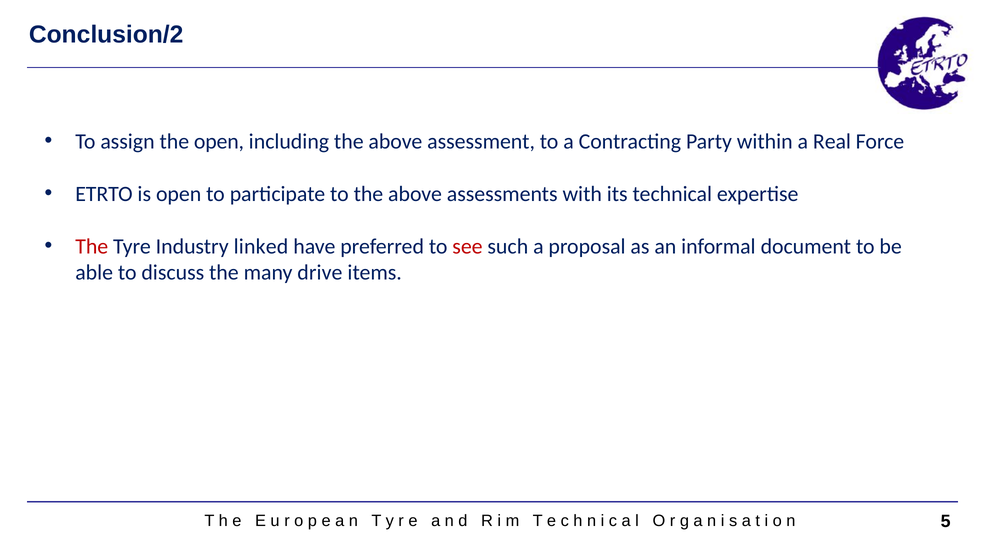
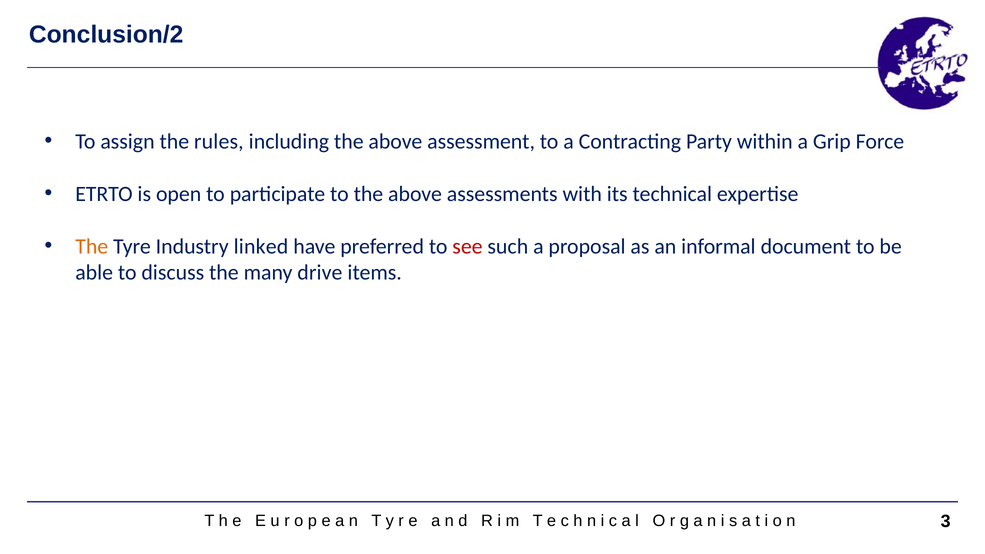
the open: open -> rules
Real: Real -> Grip
The at (92, 246) colour: red -> orange
5: 5 -> 3
